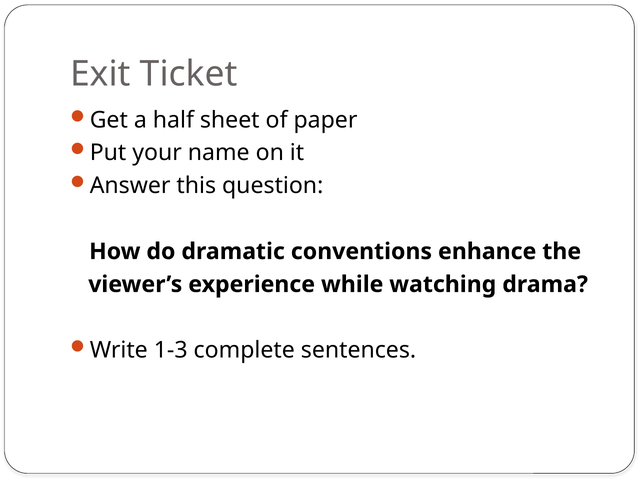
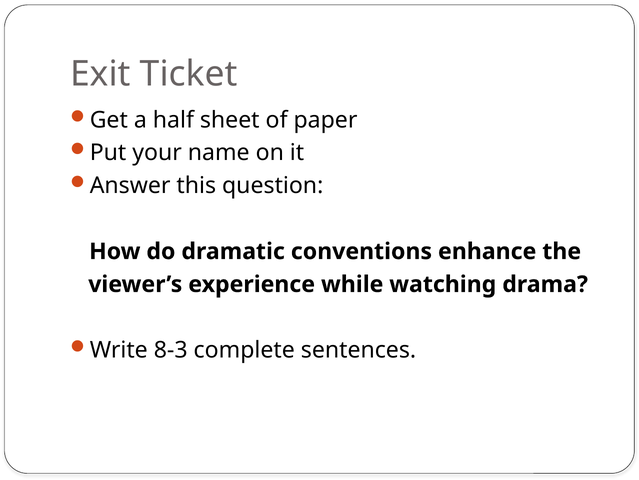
1-3: 1-3 -> 8-3
